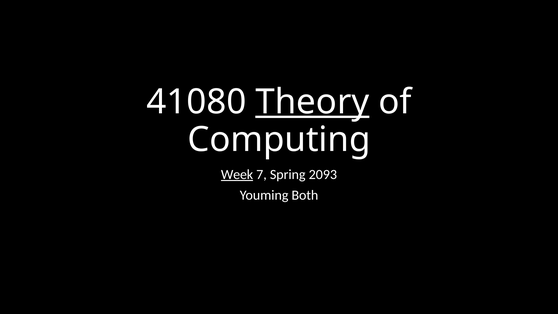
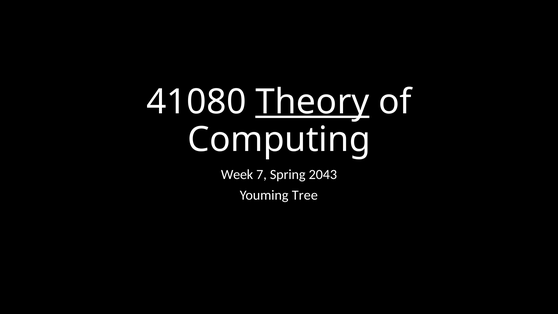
Week underline: present -> none
2093: 2093 -> 2043
Both: Both -> Tree
